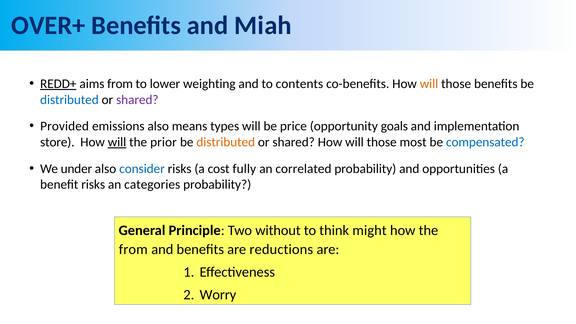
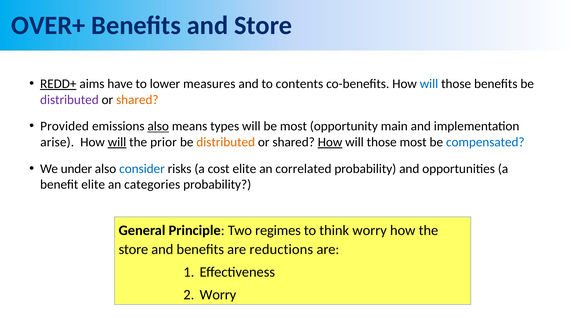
and Miah: Miah -> Store
aims from: from -> have
weighting: weighting -> measures
will at (429, 84) colour: orange -> blue
distributed at (69, 100) colour: blue -> purple
shared at (137, 100) colour: purple -> orange
also at (158, 126) underline: none -> present
be price: price -> most
goals: goals -> main
store: store -> arise
How at (330, 142) underline: none -> present
cost fully: fully -> elite
benefit risks: risks -> elite
without: without -> regimes
think might: might -> worry
from at (133, 249): from -> store
